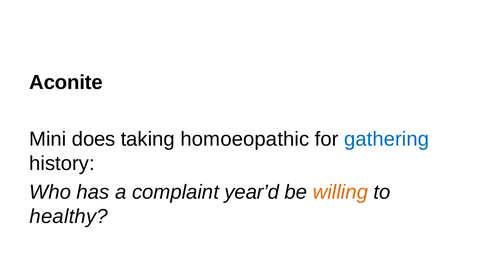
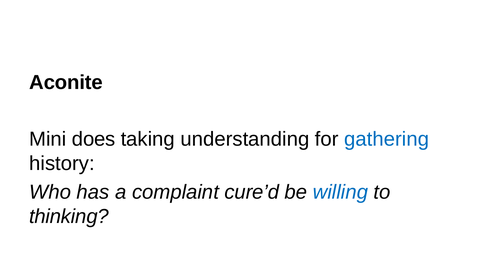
homoeopathic: homoeopathic -> understanding
year’d: year’d -> cure’d
willing colour: orange -> blue
healthy: healthy -> thinking
